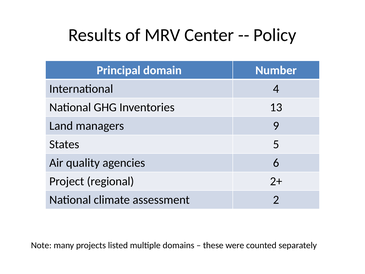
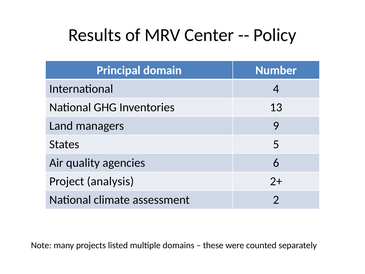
regional: regional -> analysis
